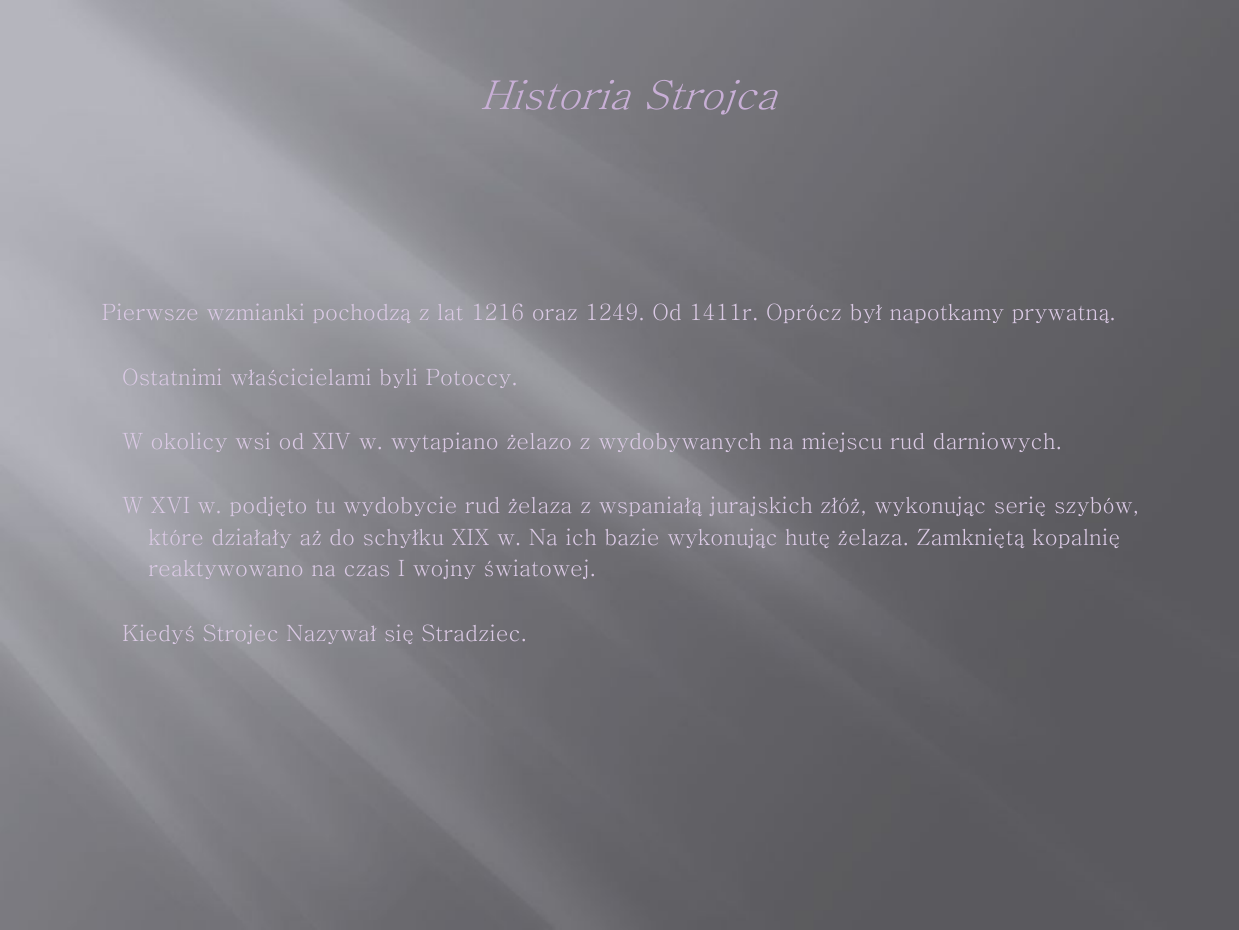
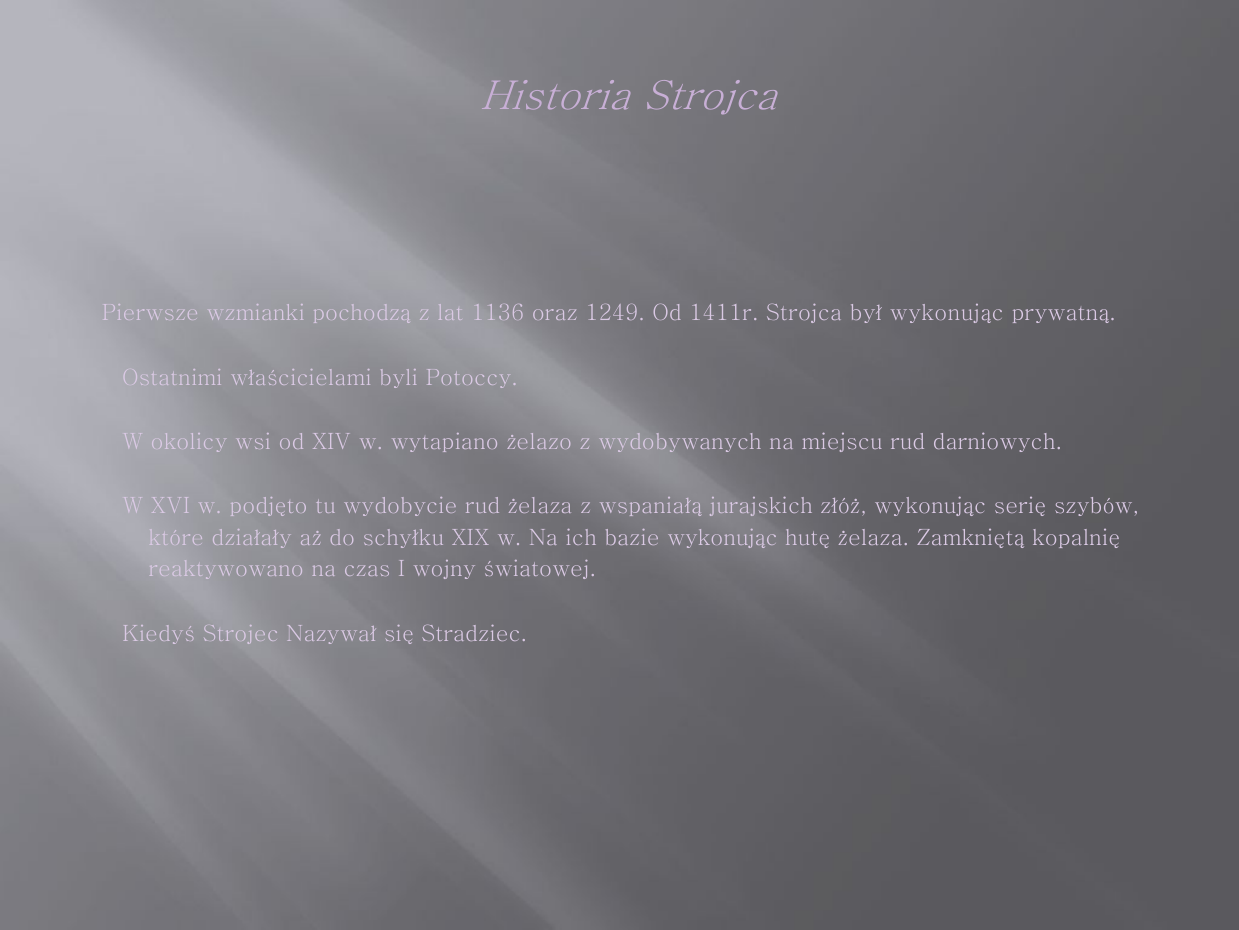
1216: 1216 -> 1136
1411r Oprócz: Oprócz -> Strojca
był napotkamy: napotkamy -> wykonując
